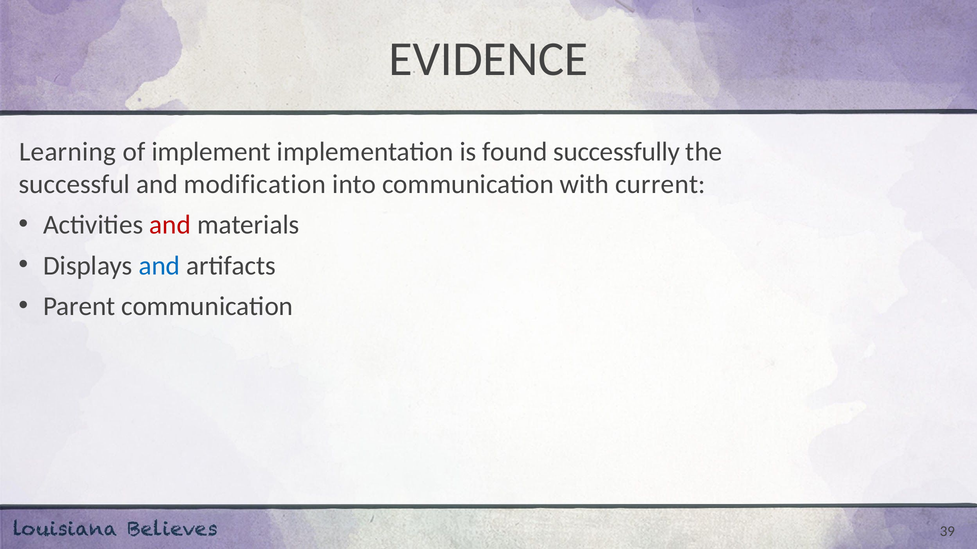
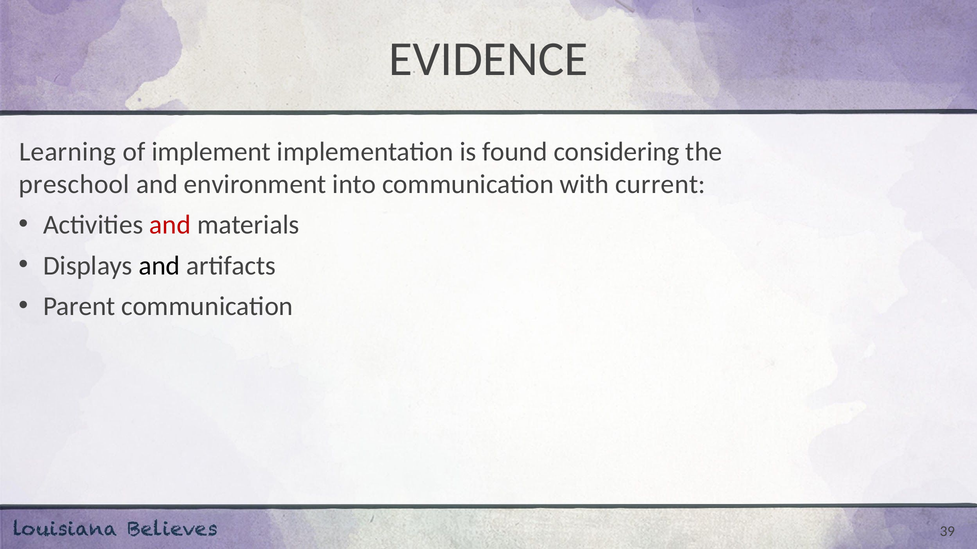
successfully: successfully -> considering
successful: successful -> preschool
modification: modification -> environment
and at (159, 266) colour: blue -> black
